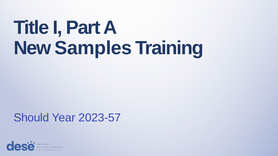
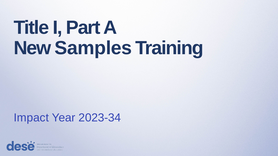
Should: Should -> Impact
2023-57: 2023-57 -> 2023-34
